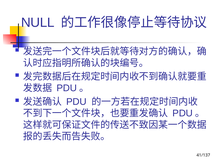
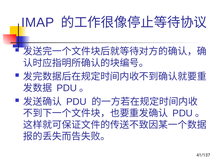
NULL: NULL -> IMAP
